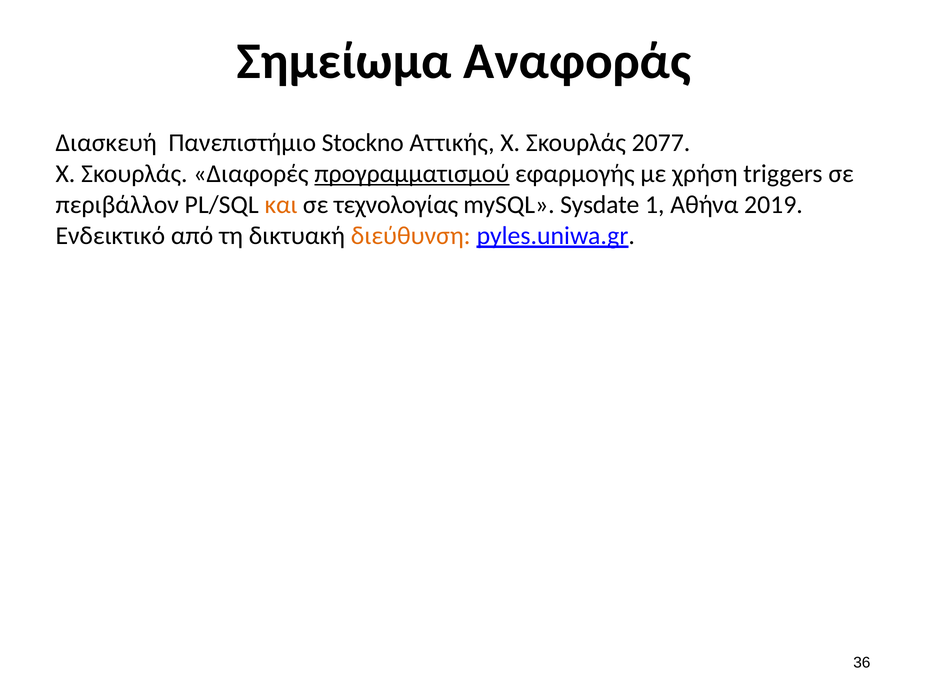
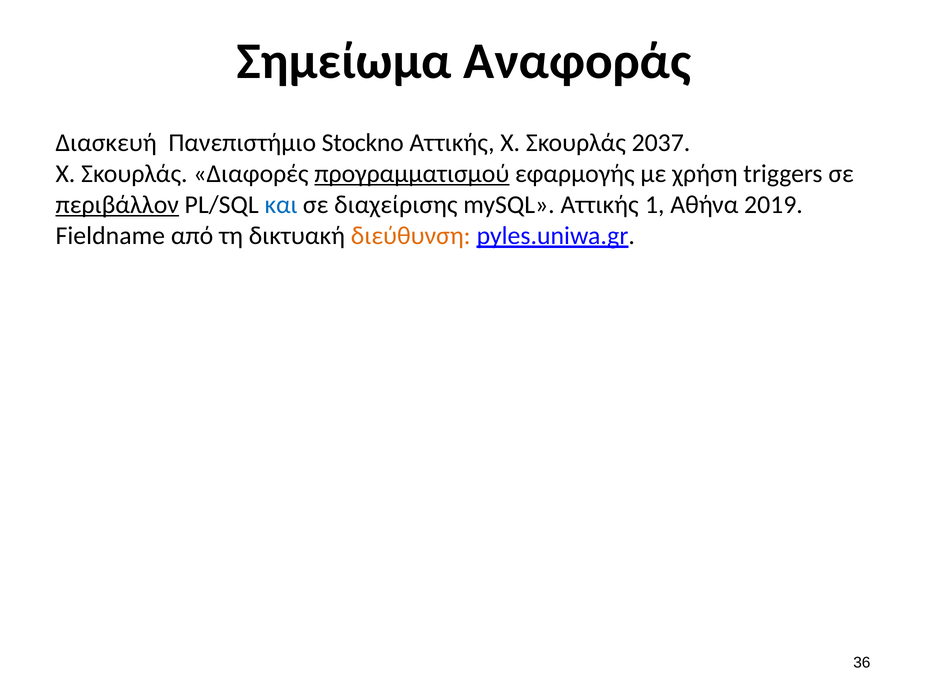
2077: 2077 -> 2037
περιβάλλον underline: none -> present
και colour: orange -> blue
τεχνολογίας: τεχνολογίας -> διαχείρισης
mySQL Sysdate: Sysdate -> Αττικής
Ενδεικτικό: Ενδεικτικό -> Fieldname
